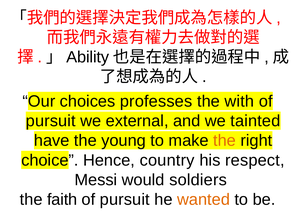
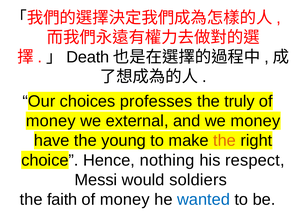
Ability: Ability -> Death
with: with -> truly
pursuit at (51, 121): pursuit -> money
we tainted: tainted -> money
country: country -> nothing
pursuit at (125, 200): pursuit -> money
wanted colour: orange -> blue
